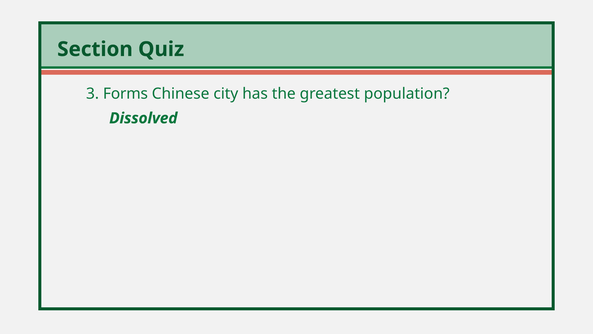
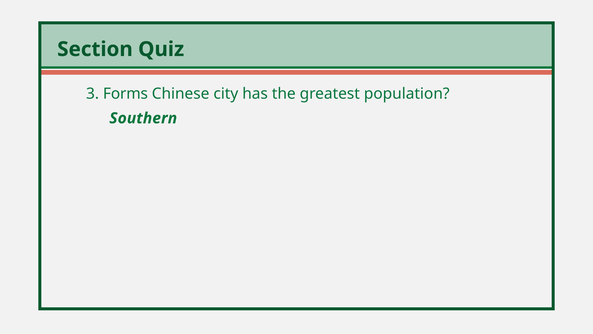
Dissolved: Dissolved -> Southern
